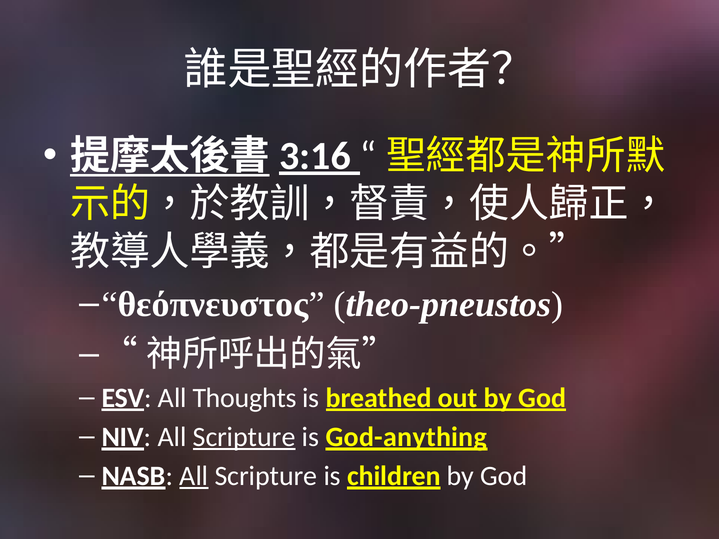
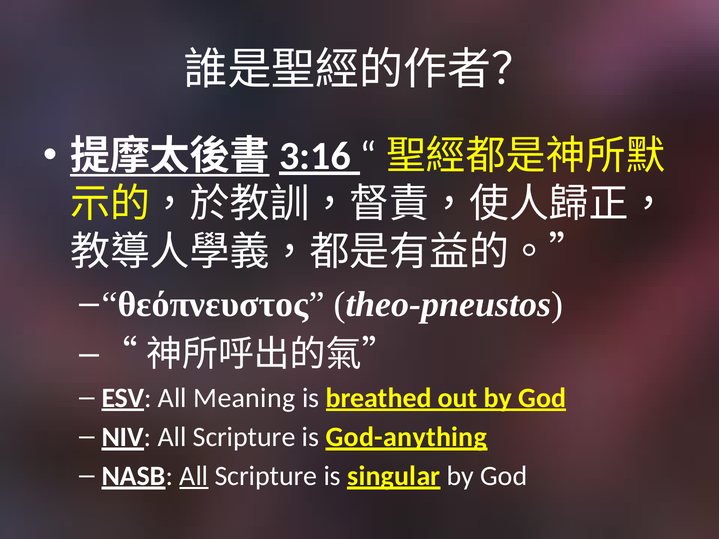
Thoughts: Thoughts -> Meaning
Scripture at (244, 437) underline: present -> none
children: children -> singular
